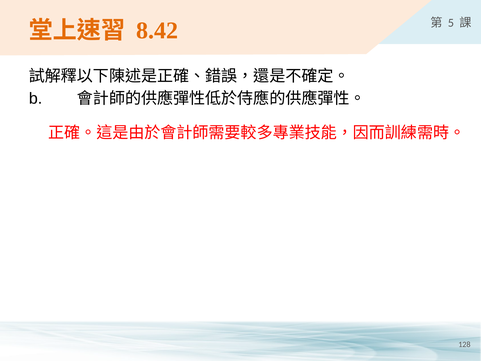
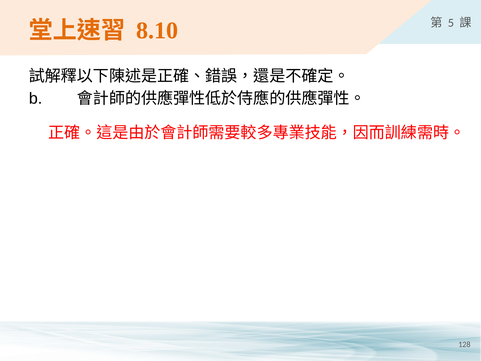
8.42: 8.42 -> 8.10
